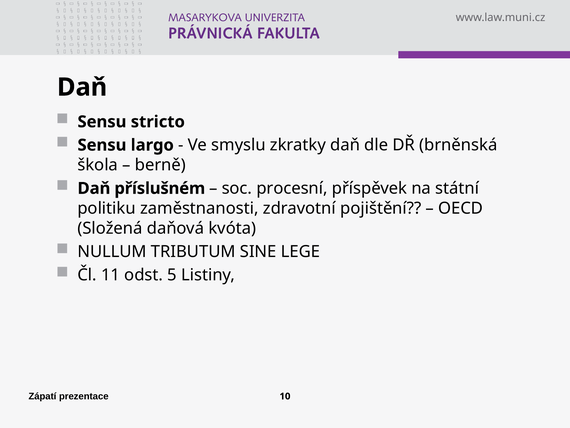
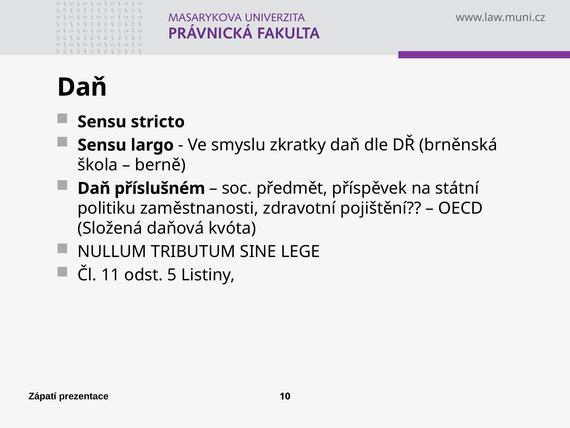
procesní: procesní -> předmět
